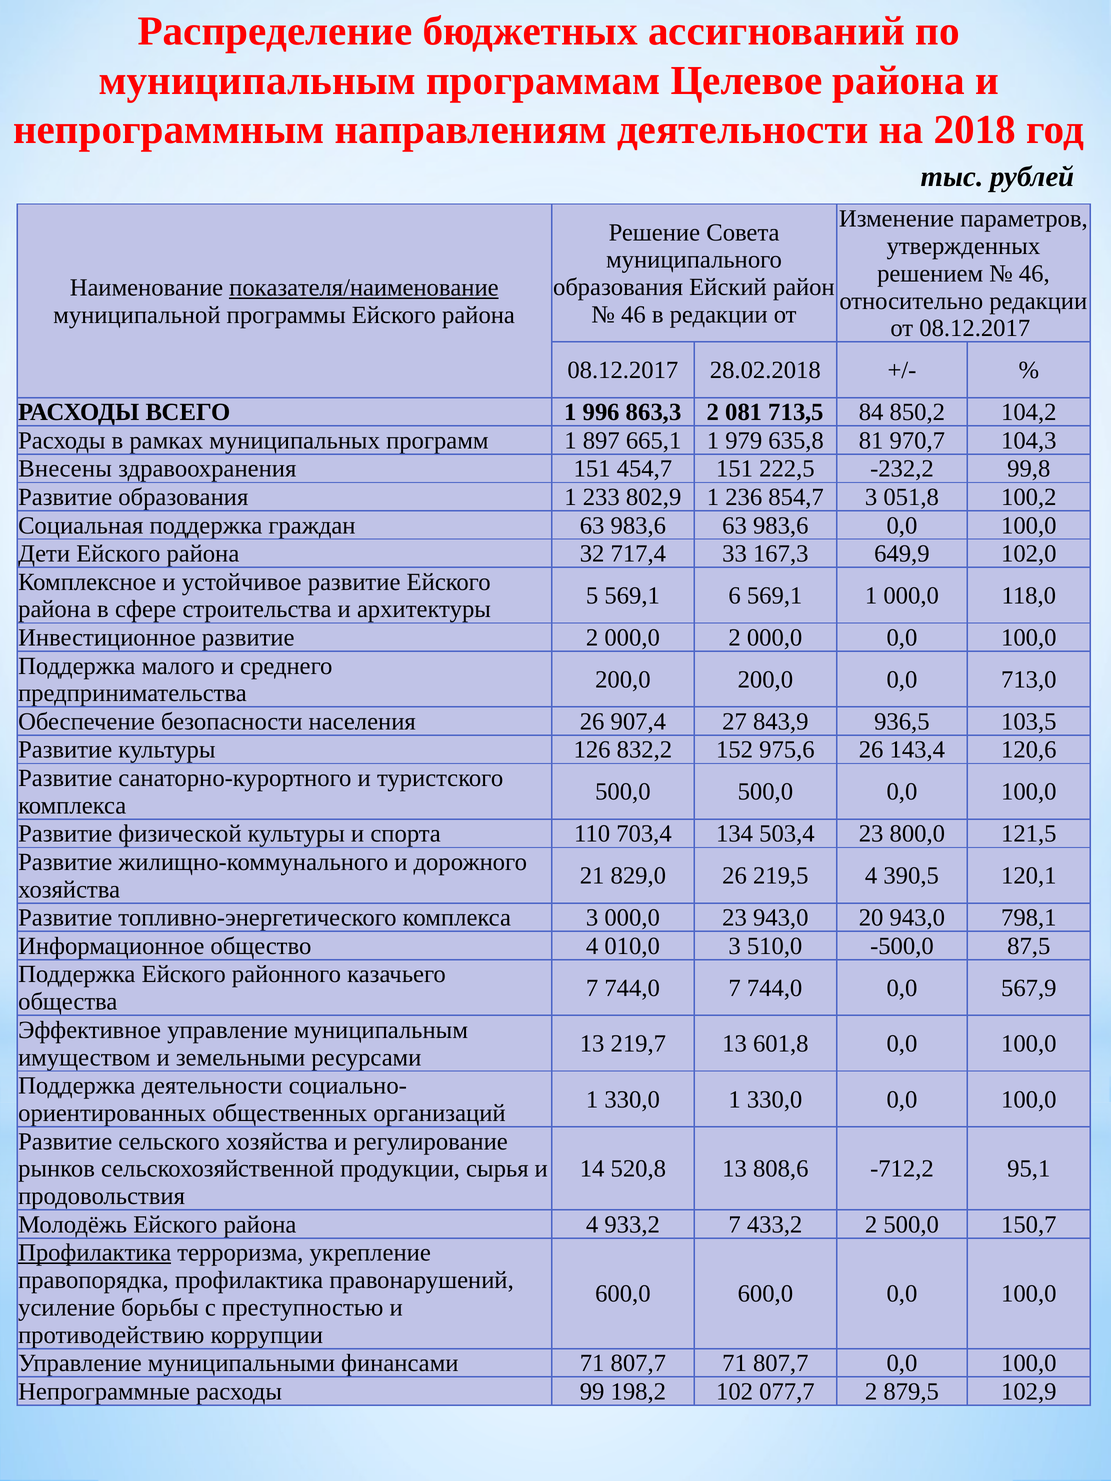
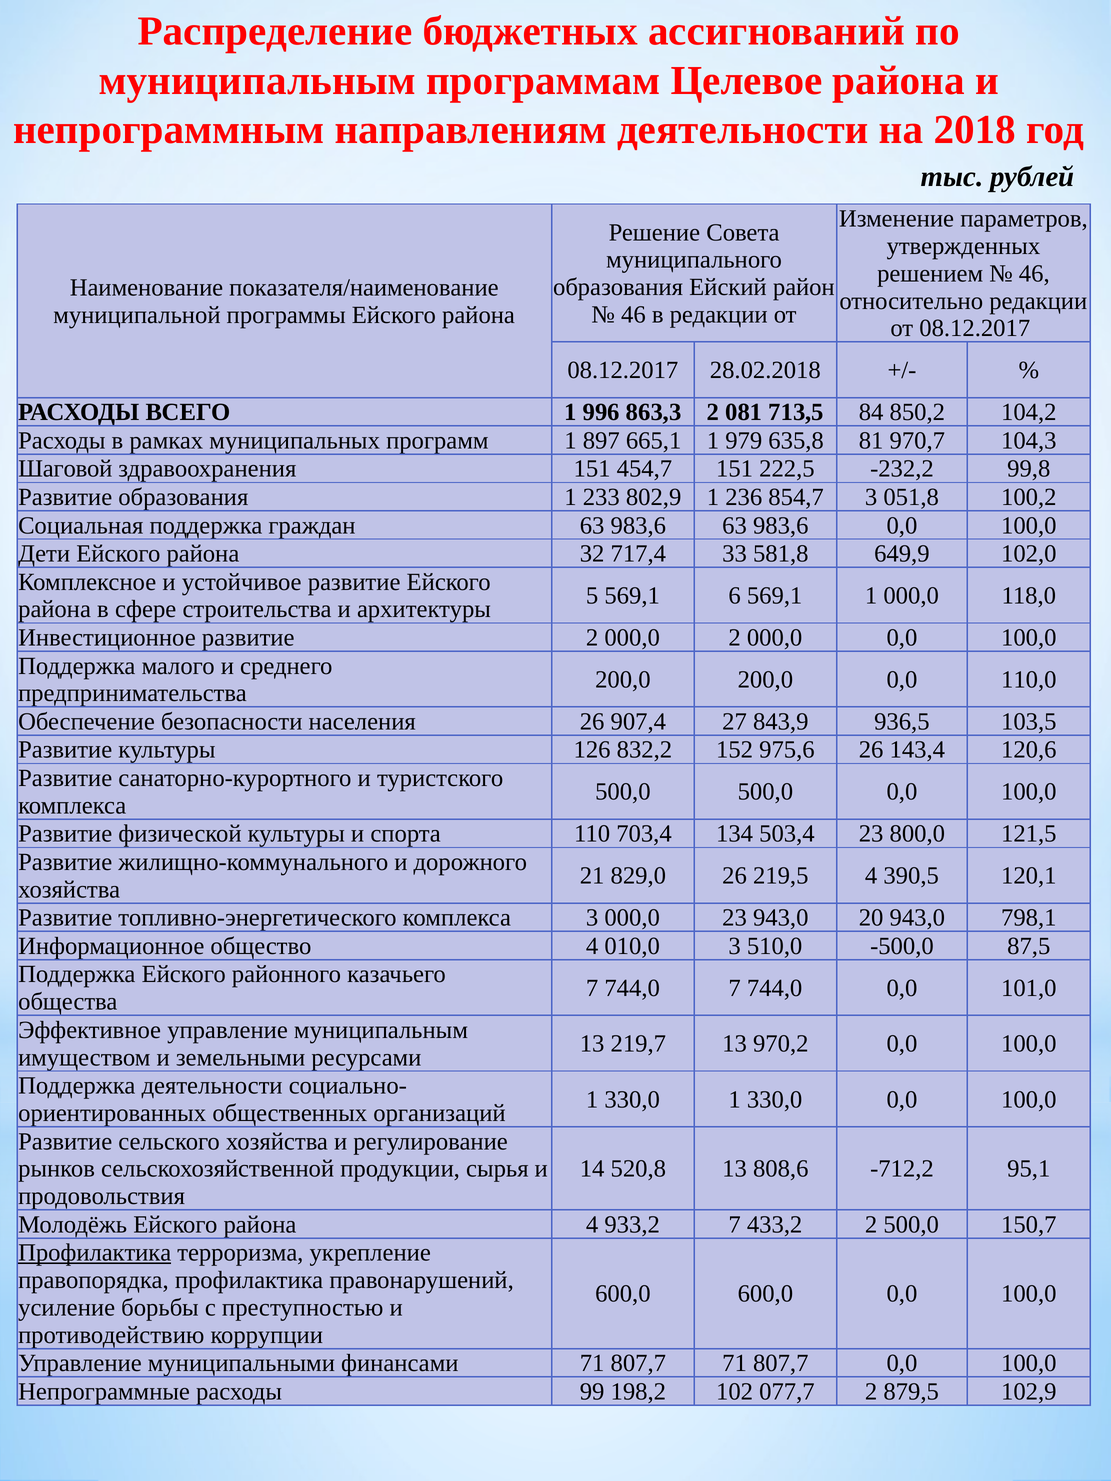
показателя/наименование underline: present -> none
Внесены: Внесены -> Шаговой
167,3: 167,3 -> 581,8
713,0: 713,0 -> 110,0
567,9: 567,9 -> 101,0
601,8: 601,8 -> 970,2
